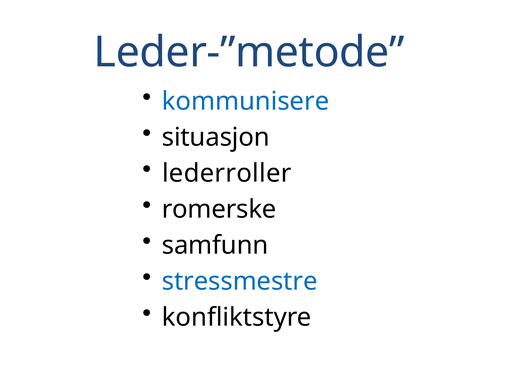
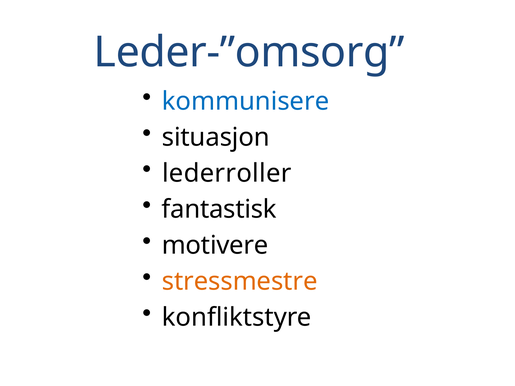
Leder-”metode: Leder-”metode -> Leder-”omsorg
romerske: romerske -> fantastisk
samfunn: samfunn -> motivere
stressmestre colour: blue -> orange
